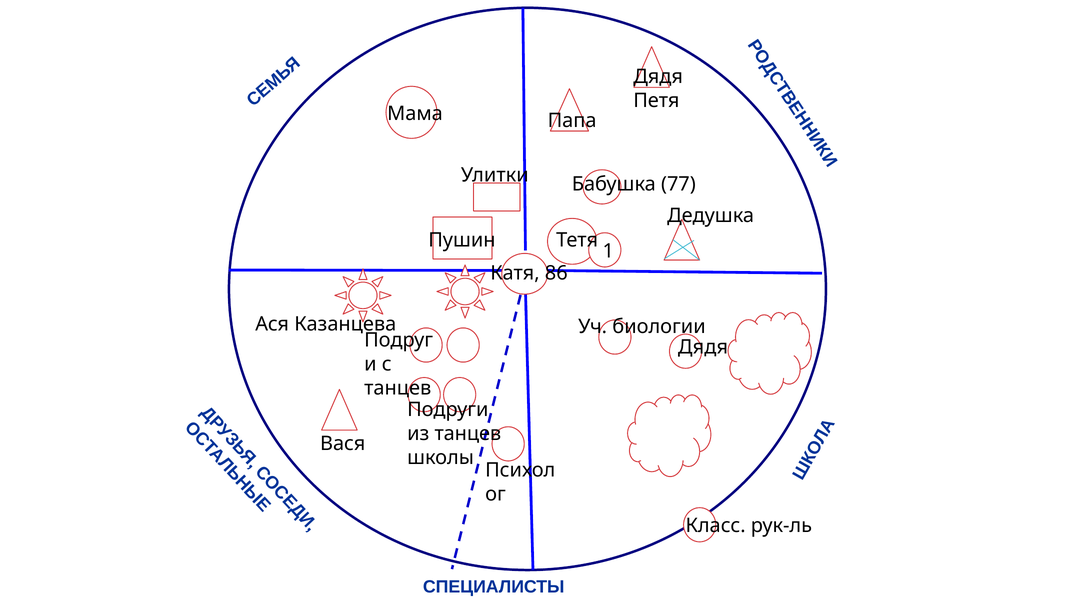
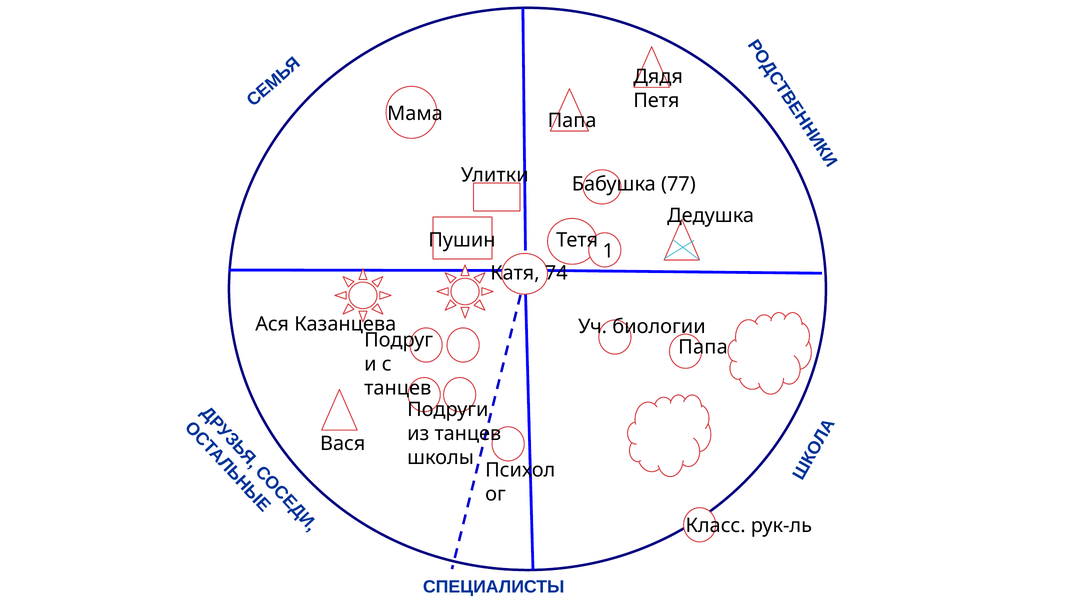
86: 86 -> 74
Дядя at (703, 347): Дядя -> Папа
